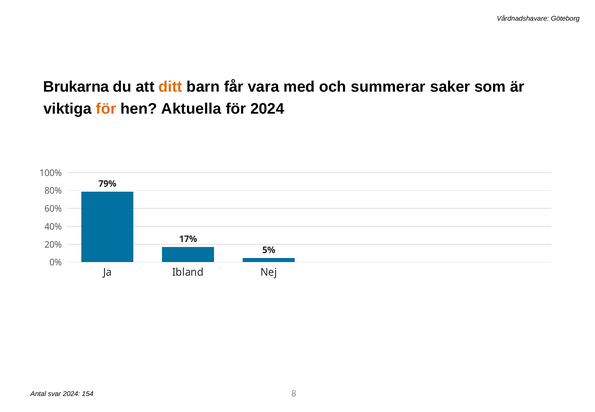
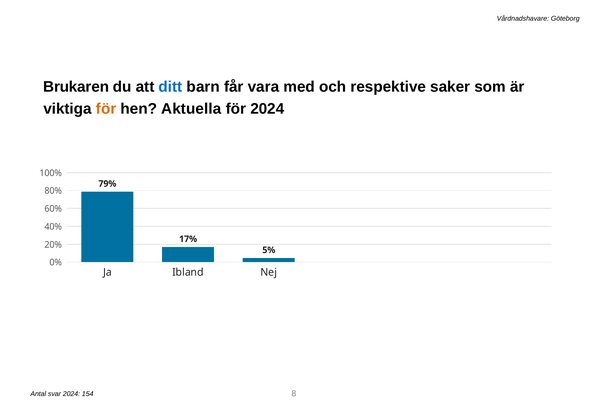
Brukarna: Brukarna -> Brukaren
ditt colour: orange -> blue
summerar: summerar -> respektive
